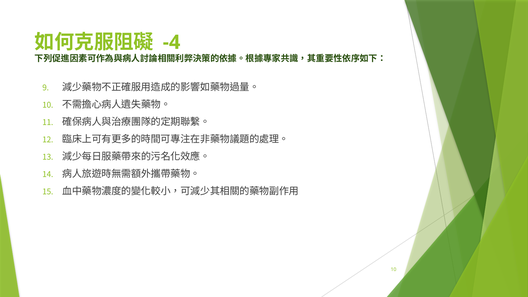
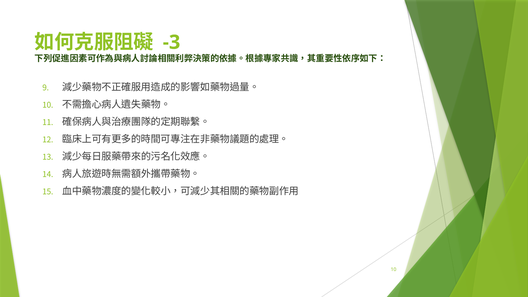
-4: -4 -> -3
